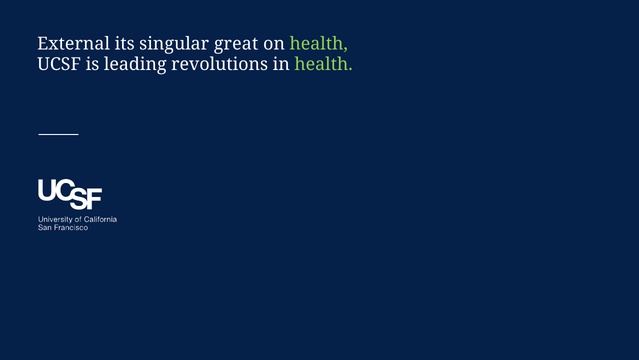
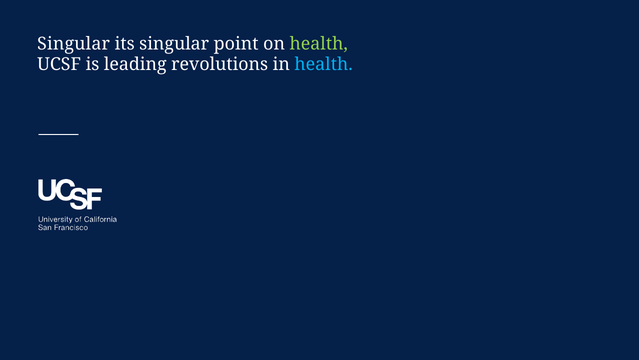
External at (74, 44): External -> Singular
great: great -> point
health at (324, 64) colour: light green -> light blue
